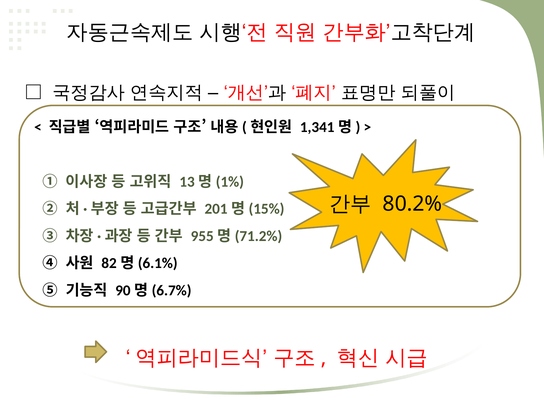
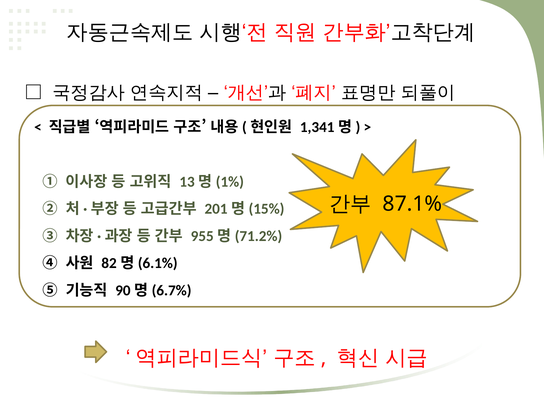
80.2%: 80.2% -> 87.1%
